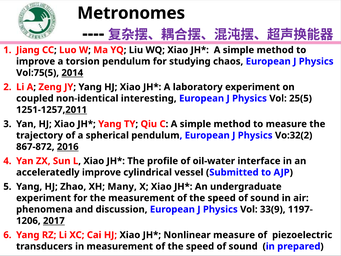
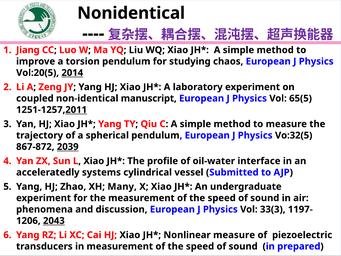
Metronomes: Metronomes -> Nonidentical
Vol:75(5: Vol:75(5 -> Vol:20(5
interesting: interesting -> manuscript
25(5: 25(5 -> 65(5
Vo:32(2: Vo:32(2 -> Vo:32(5
2016: 2016 -> 2039
acceleratedly improve: improve -> systems
33(9: 33(9 -> 33(3
2017: 2017 -> 2043
